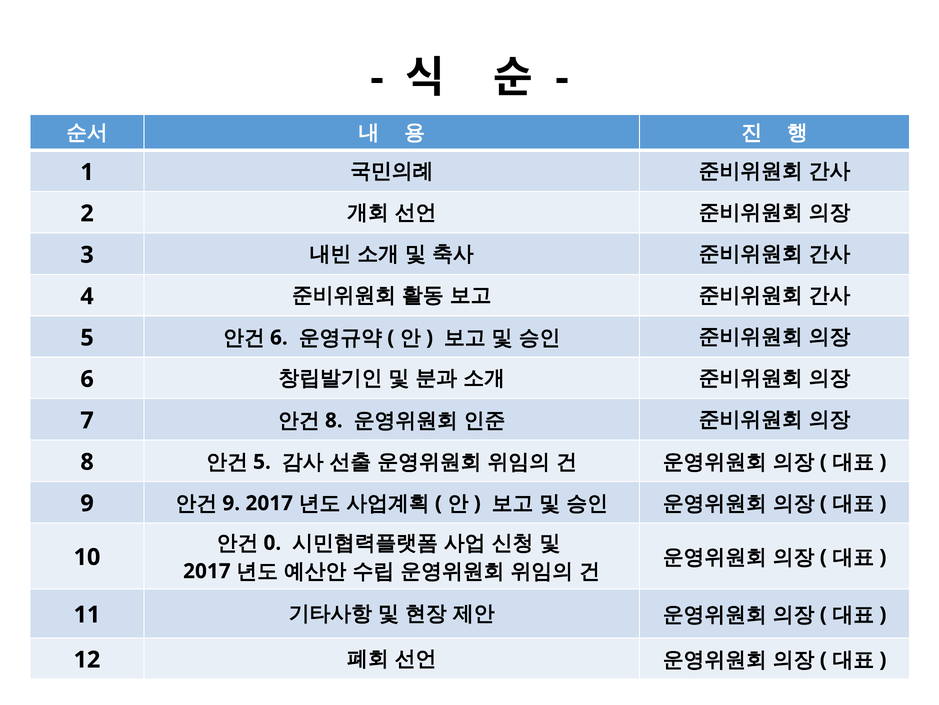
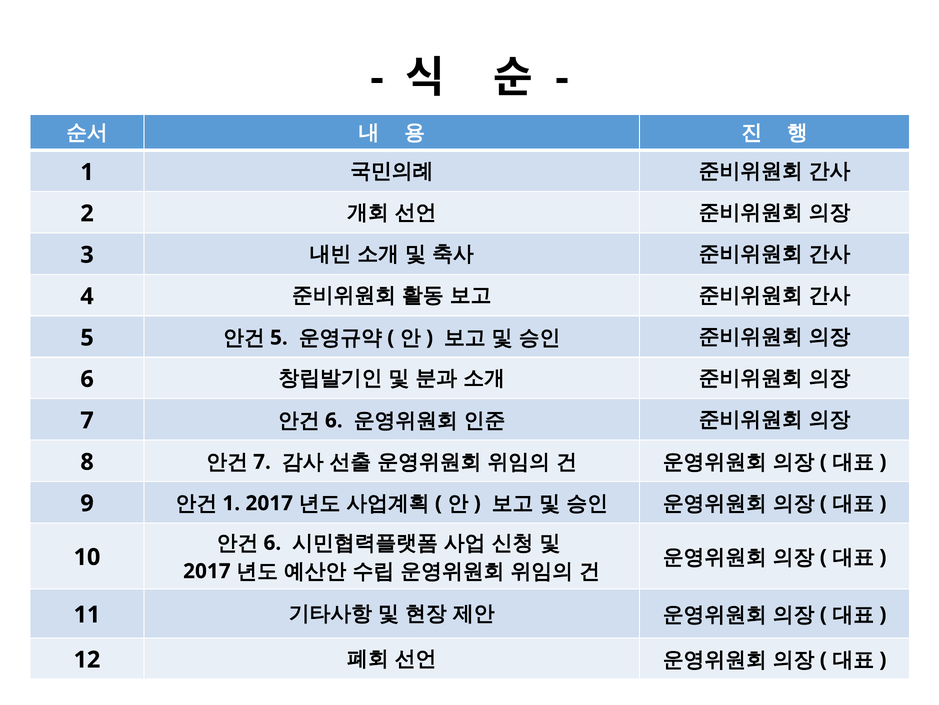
6 at (279, 337): 6 -> 5
8 at (334, 420): 8 -> 6
5 at (262, 461): 5 -> 7
9 at (231, 503): 9 -> 1
0 at (272, 542): 0 -> 6
